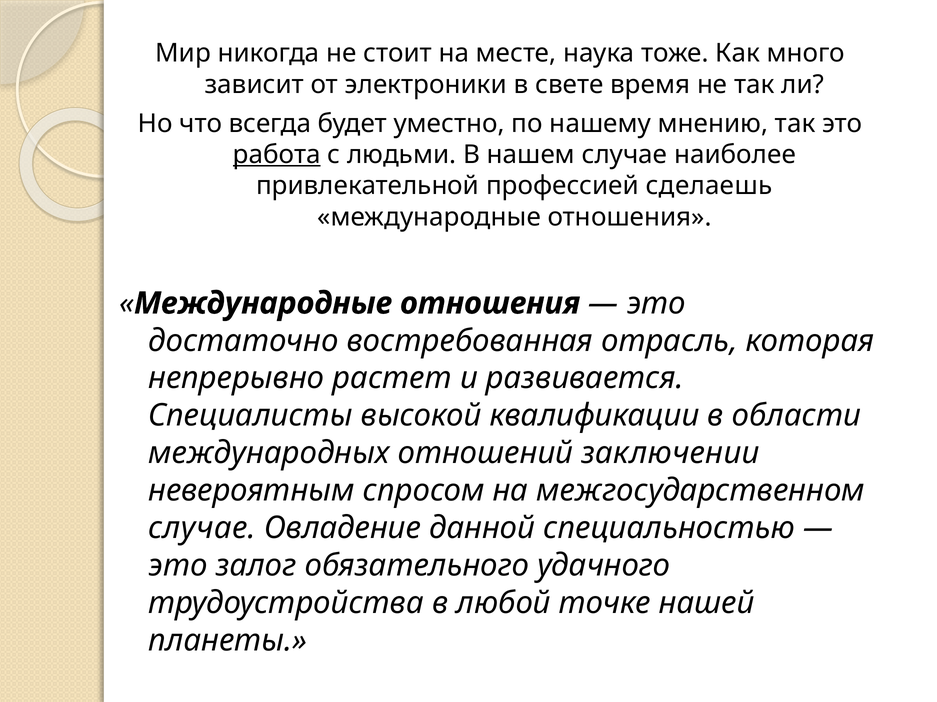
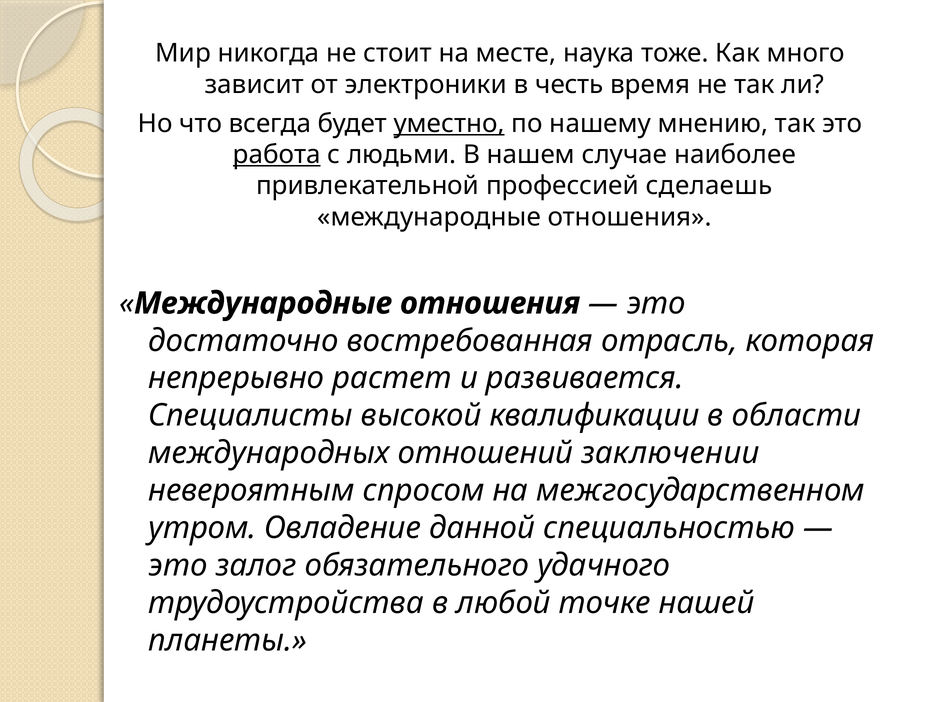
свете: свете -> честь
уместно underline: none -> present
случае at (202, 529): случае -> утром
